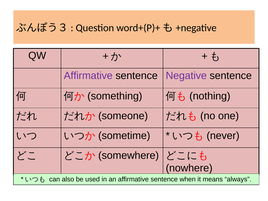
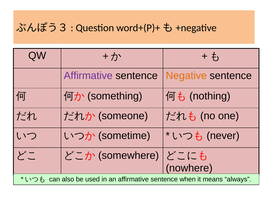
Negative colour: purple -> orange
